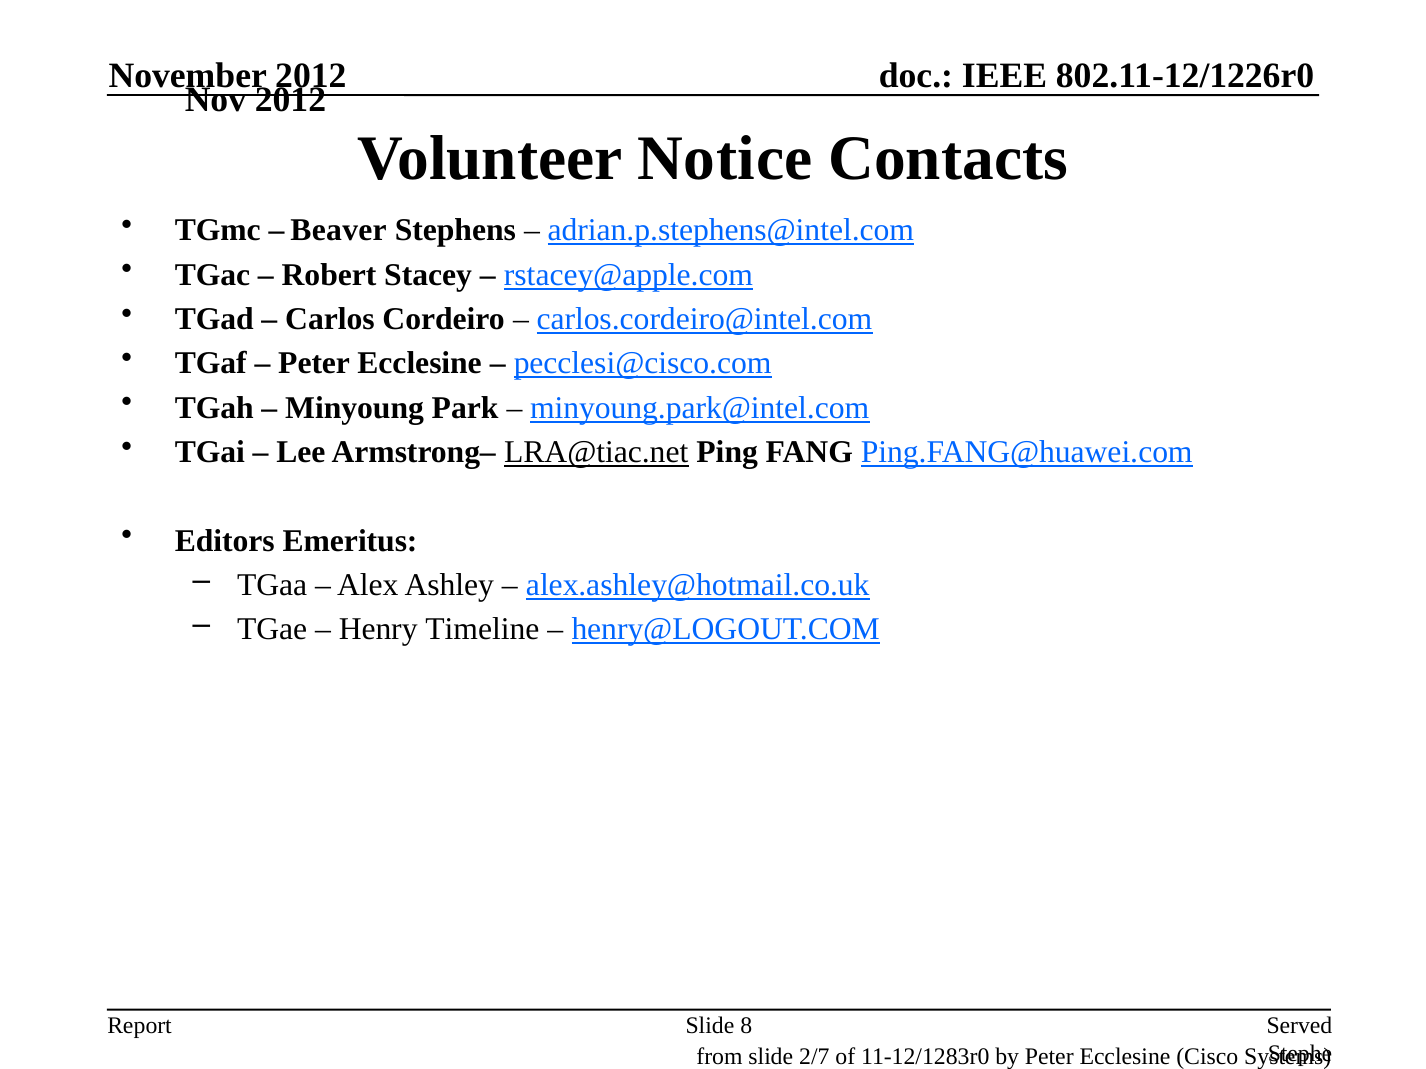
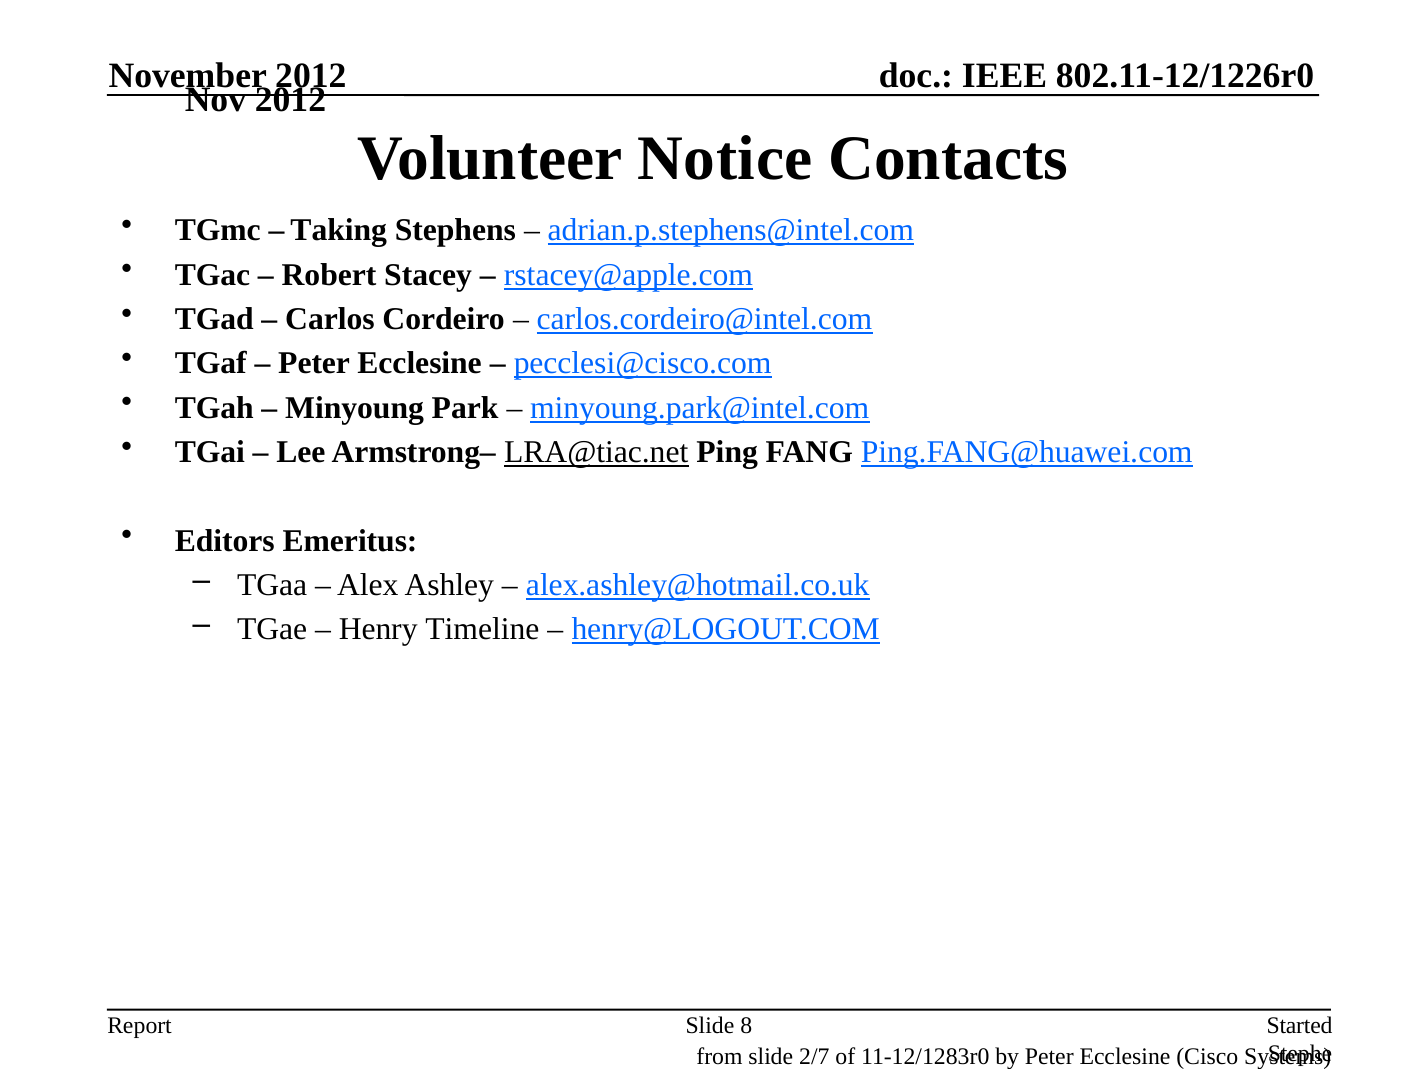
Beaver: Beaver -> Taking
Served: Served -> Started
